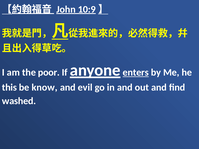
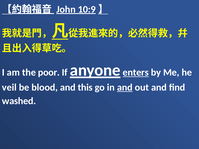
this: this -> veil
know: know -> blood
evil: evil -> this
and at (125, 87) underline: none -> present
